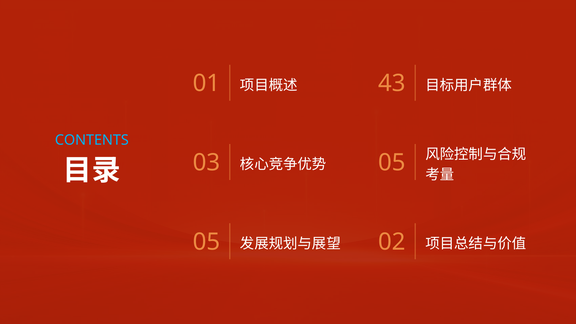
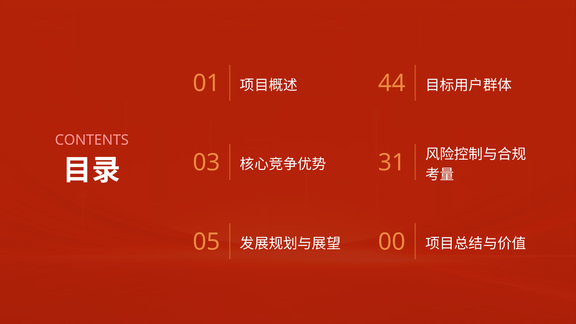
43: 43 -> 44
CONTENTS colour: light blue -> pink
05 at (392, 163): 05 -> 31
02: 02 -> 00
